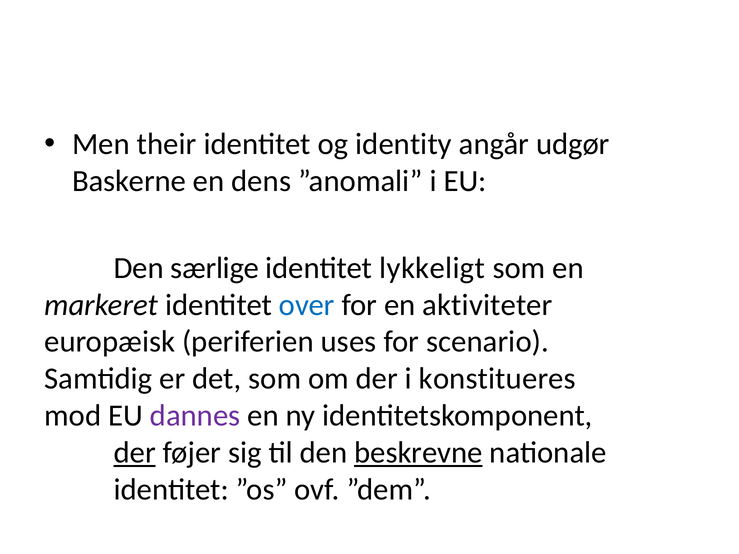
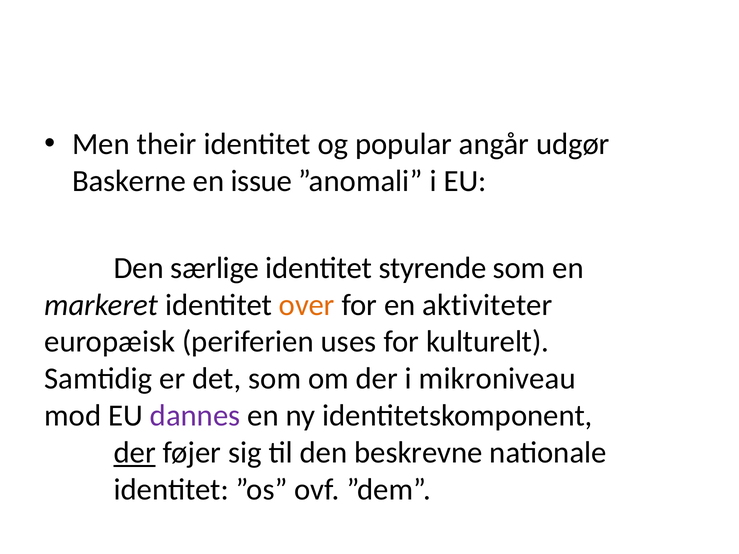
identity: identity -> popular
dens: dens -> issue
lykkeligt: lykkeligt -> styrende
over colour: blue -> orange
scenario: scenario -> kulturelt
konstitueres: konstitueres -> mikroniveau
beskrevne underline: present -> none
